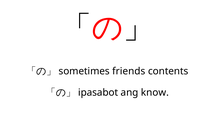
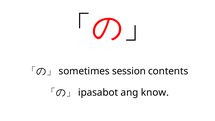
friends: friends -> session
